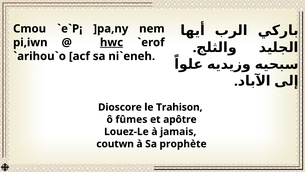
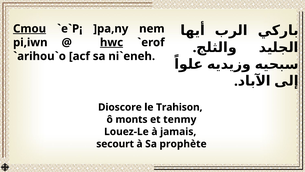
Cmou underline: none -> present
fûmes: fûmes -> monts
apôtre: apôtre -> tenmy
coutwn: coutwn -> secourt
